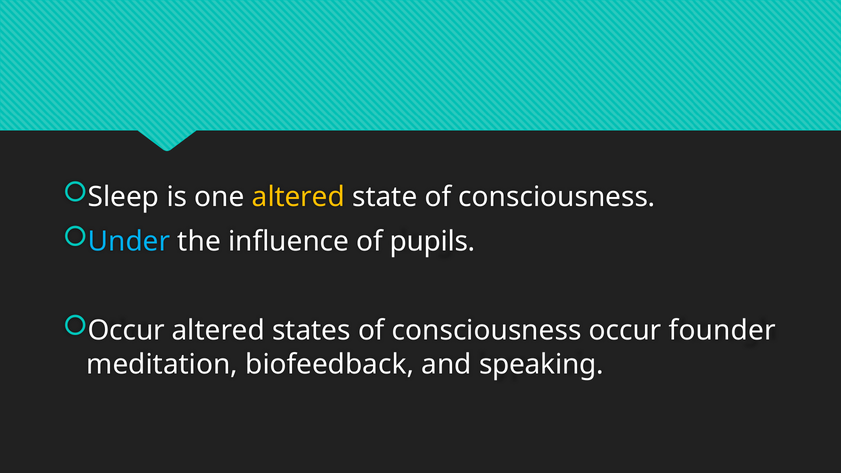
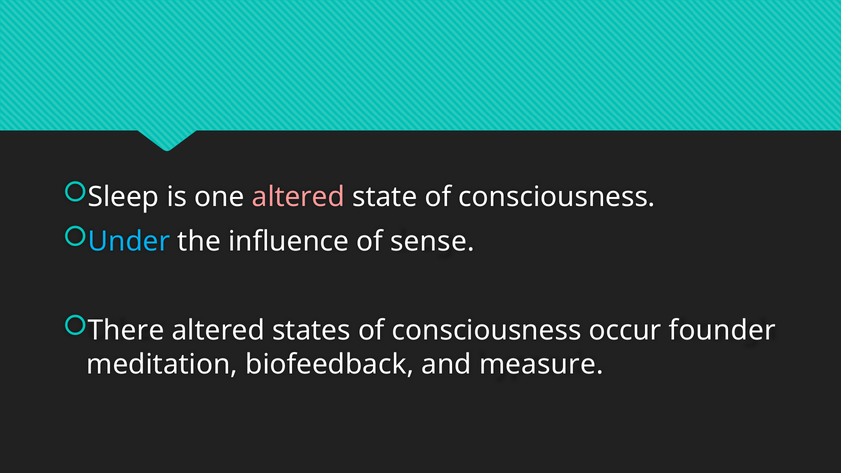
altered at (298, 197) colour: yellow -> pink
pupils: pupils -> sense
Occur at (126, 331): Occur -> There
speaking: speaking -> measure
